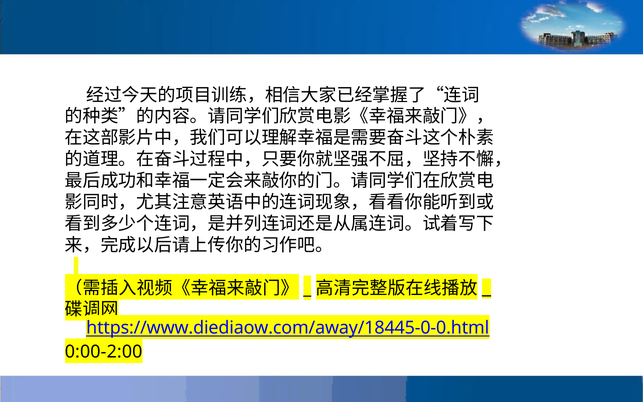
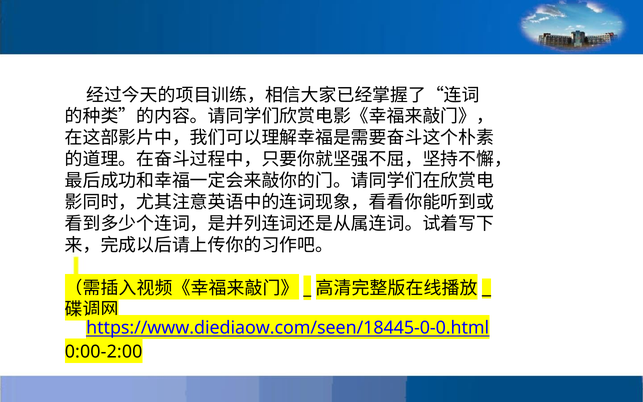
https://www.diediaow.com/away/18445-0-0.html: https://www.diediaow.com/away/18445-0-0.html -> https://www.diediaow.com/seen/18445-0-0.html
